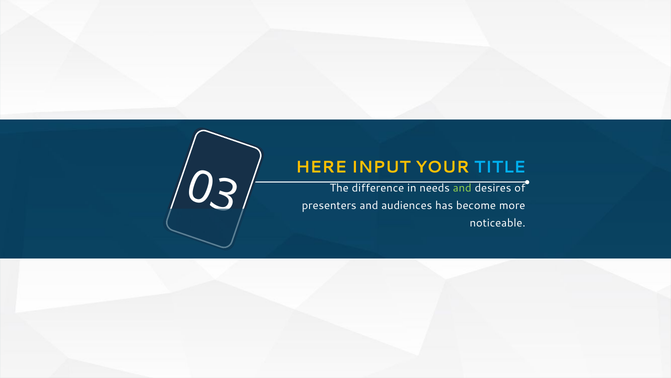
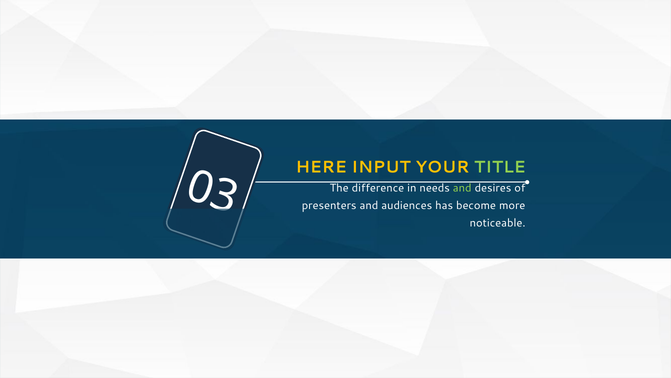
TITLE colour: light blue -> light green
